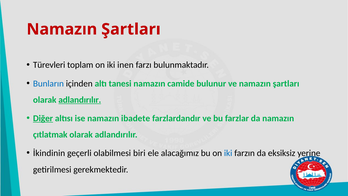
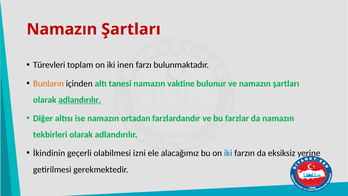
Bunların colour: blue -> orange
camide: camide -> vaktine
Diğer underline: present -> none
ibadete: ibadete -> ortadan
çıtlatmak: çıtlatmak -> tekbirleri
biri: biri -> izni
